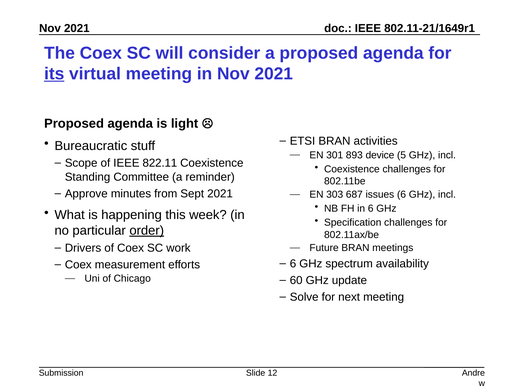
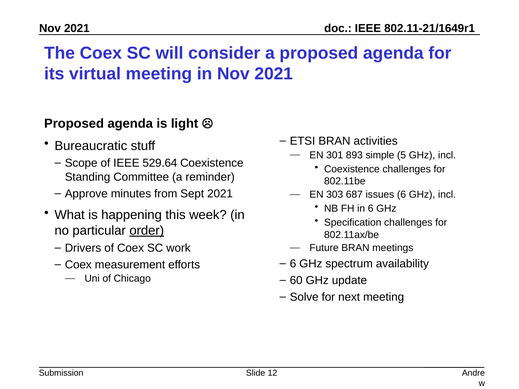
its underline: present -> none
device: device -> simple
822.11: 822.11 -> 529.64
